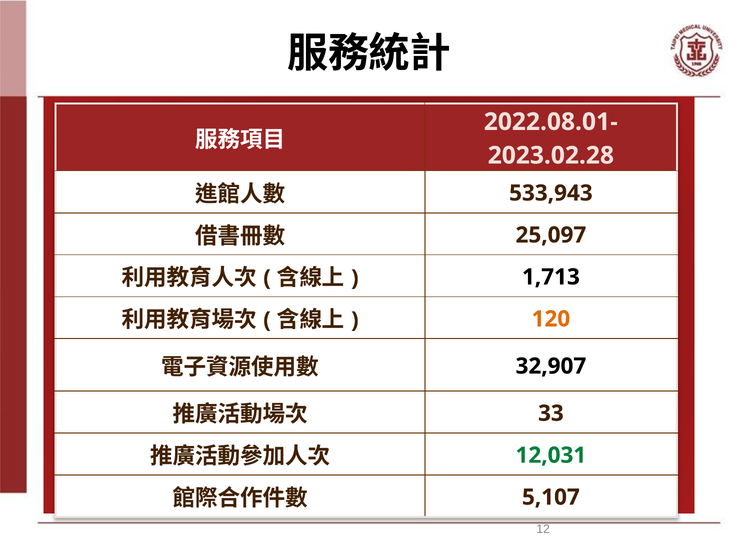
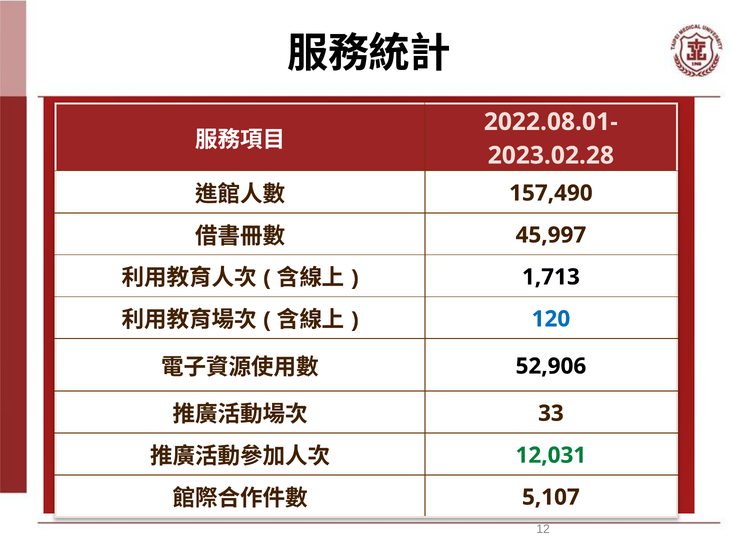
533,943: 533,943 -> 157,490
25,097: 25,097 -> 45,997
120 colour: orange -> blue
32,907: 32,907 -> 52,906
